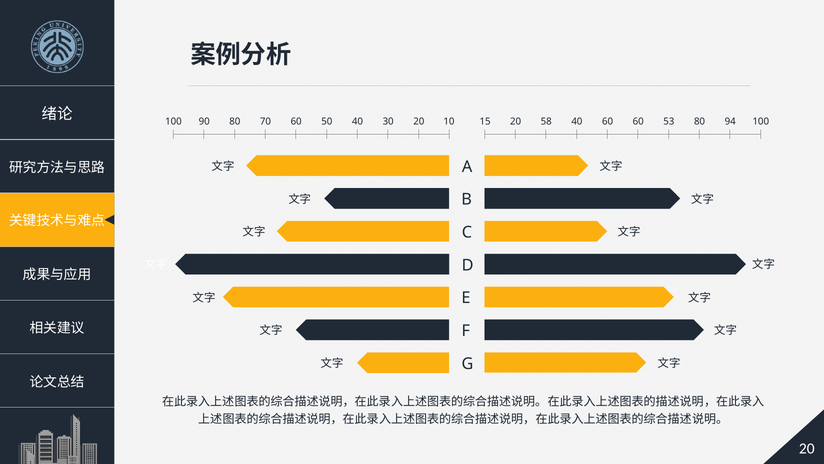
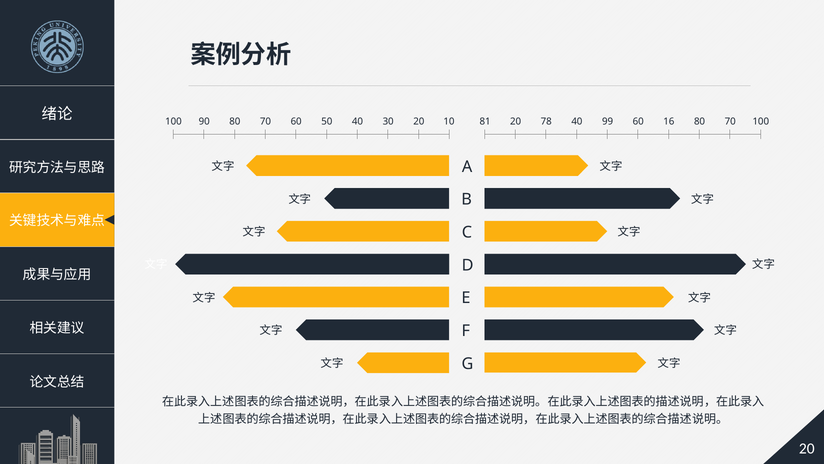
15: 15 -> 81
58: 58 -> 78
40 60: 60 -> 99
53: 53 -> 16
80 94: 94 -> 70
